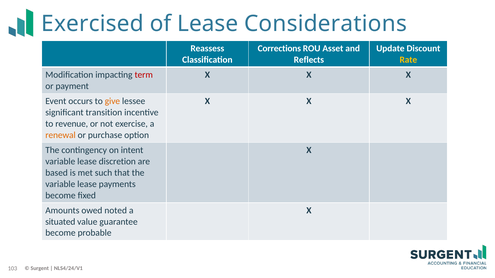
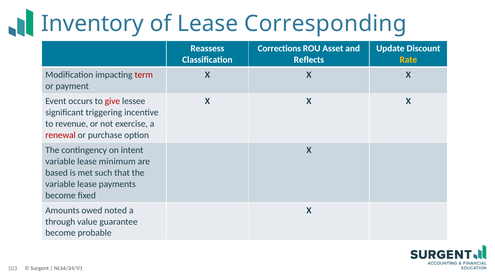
Exercised: Exercised -> Inventory
Considerations: Considerations -> Corresponding
give colour: orange -> red
transition: transition -> triggering
renewal colour: orange -> red
discretion: discretion -> minimum
situated: situated -> through
